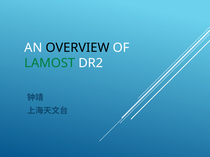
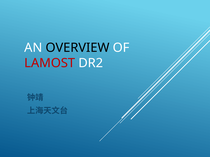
LAMOST colour: green -> red
